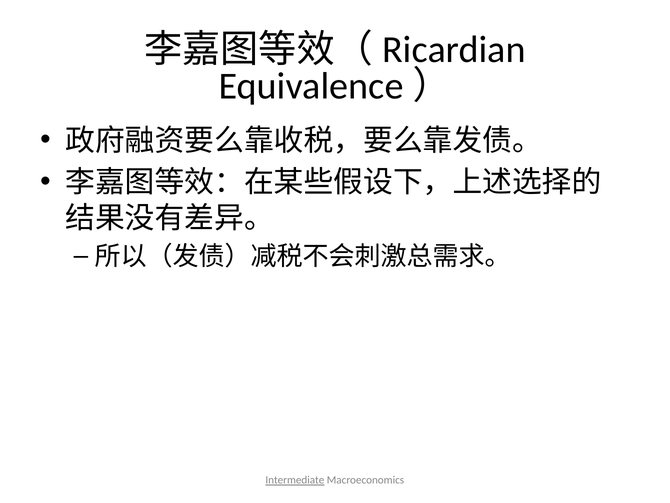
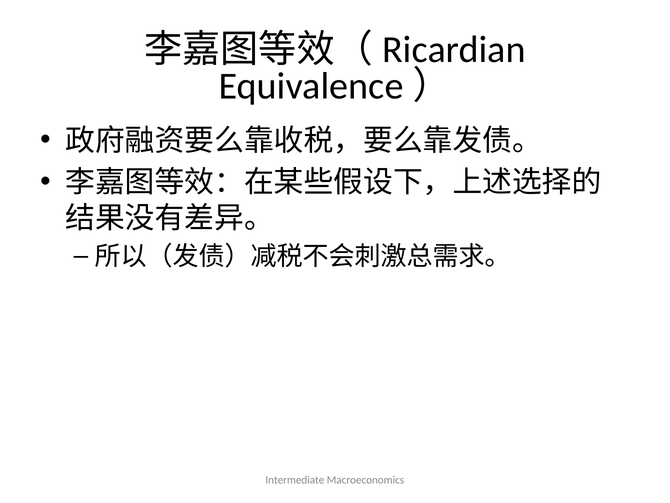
Intermediate underline: present -> none
